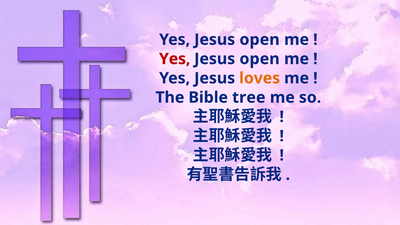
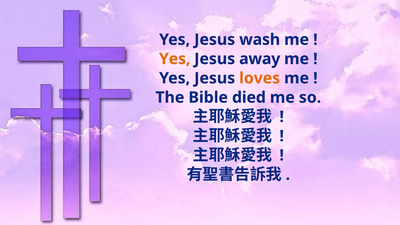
open at (260, 40): open -> wash
Yes at (175, 59) colour: red -> orange
open at (260, 59): open -> away
tree: tree -> died
